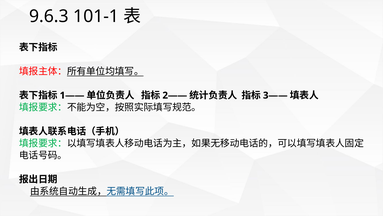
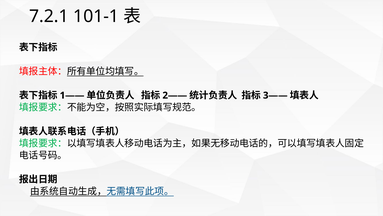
9.6.3: 9.6.3 -> 7.2.1
